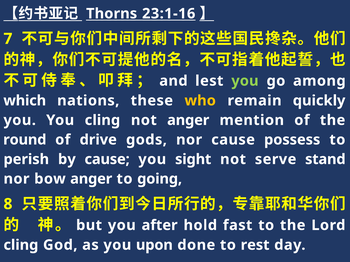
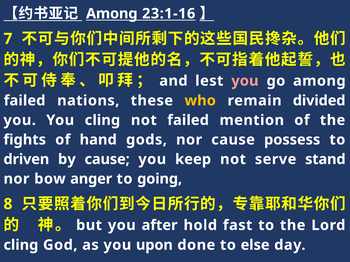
Thorns at (112, 14): Thorns -> Among
you at (245, 81) colour: light green -> pink
which at (25, 101): which -> failed
quickly: quickly -> divided
not anger: anger -> failed
round: round -> fights
drive: drive -> hand
perish: perish -> driven
sight: sight -> keep
rest: rest -> else
